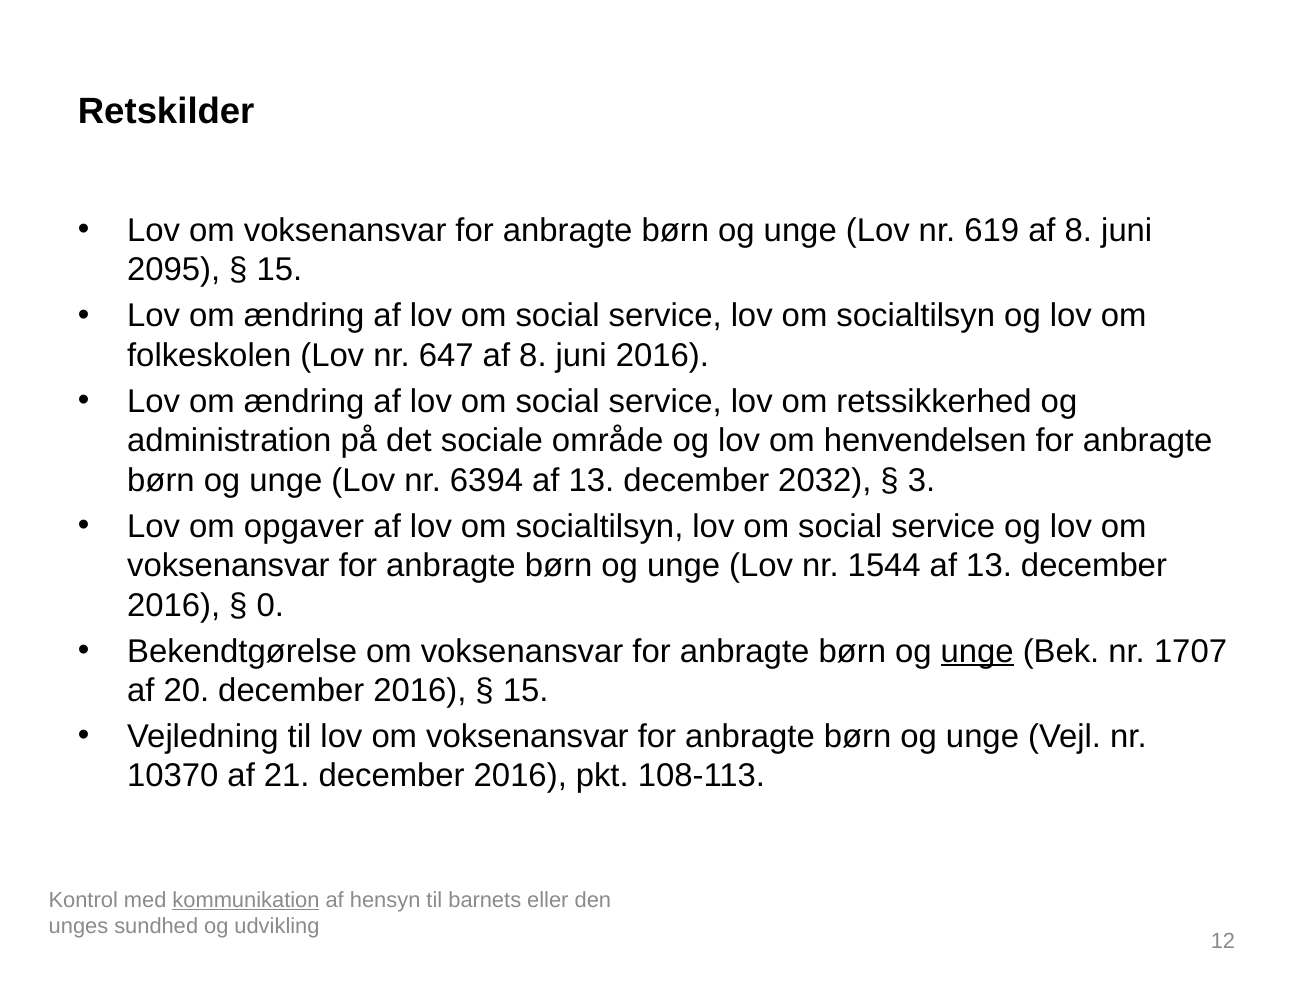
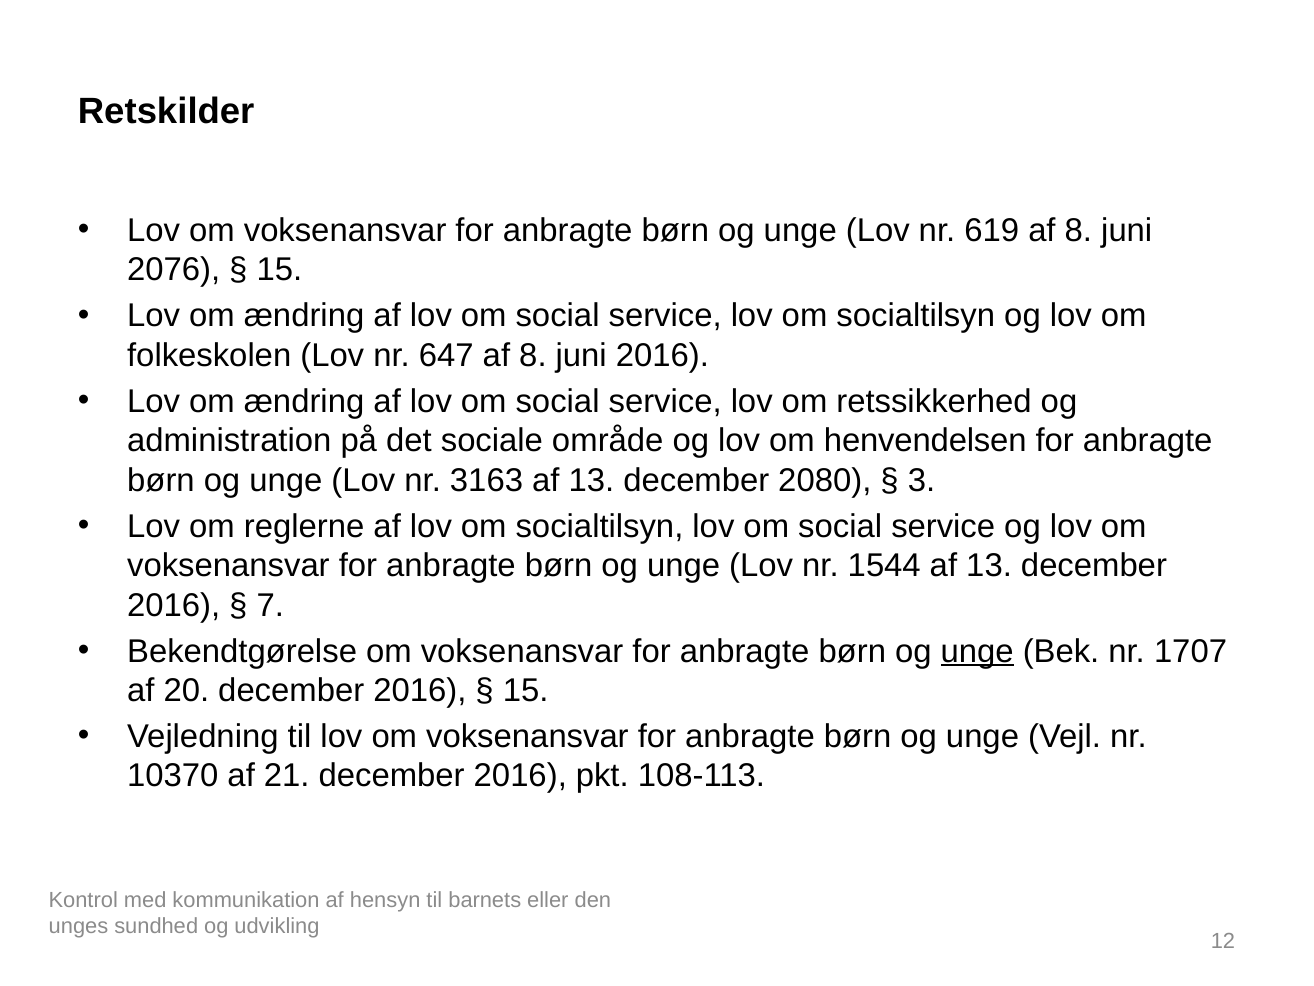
2095: 2095 -> 2076
6394: 6394 -> 3163
2032: 2032 -> 2080
opgaver: opgaver -> reglerne
0: 0 -> 7
kommunikation underline: present -> none
